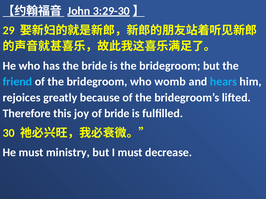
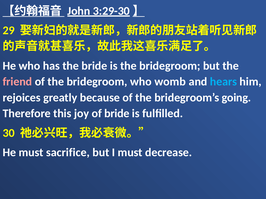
friend colour: light blue -> pink
lifted: lifted -> going
ministry: ministry -> sacrifice
